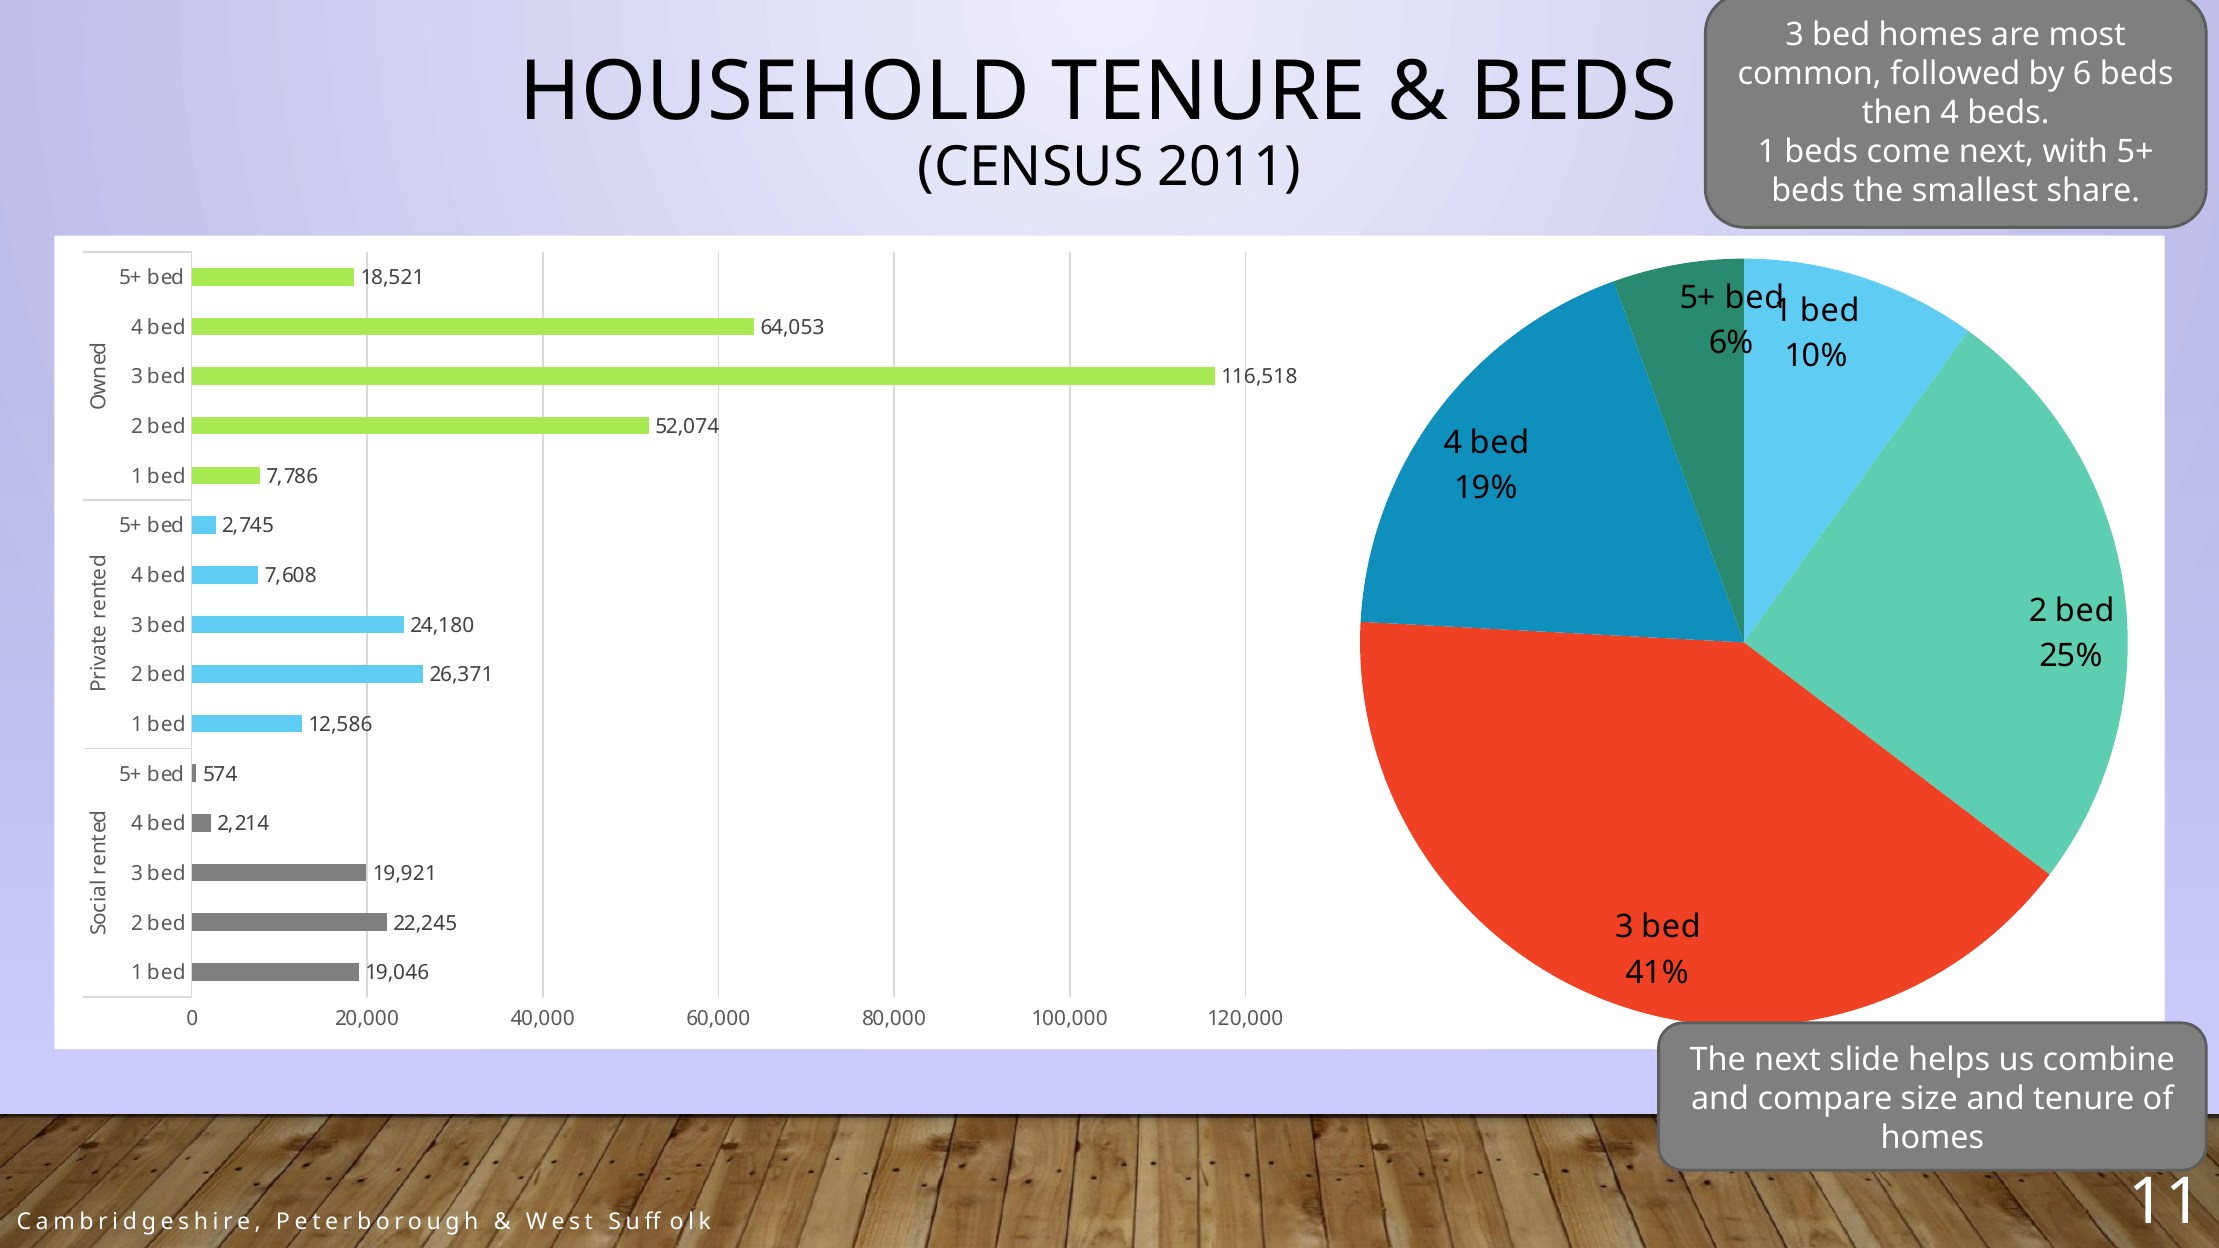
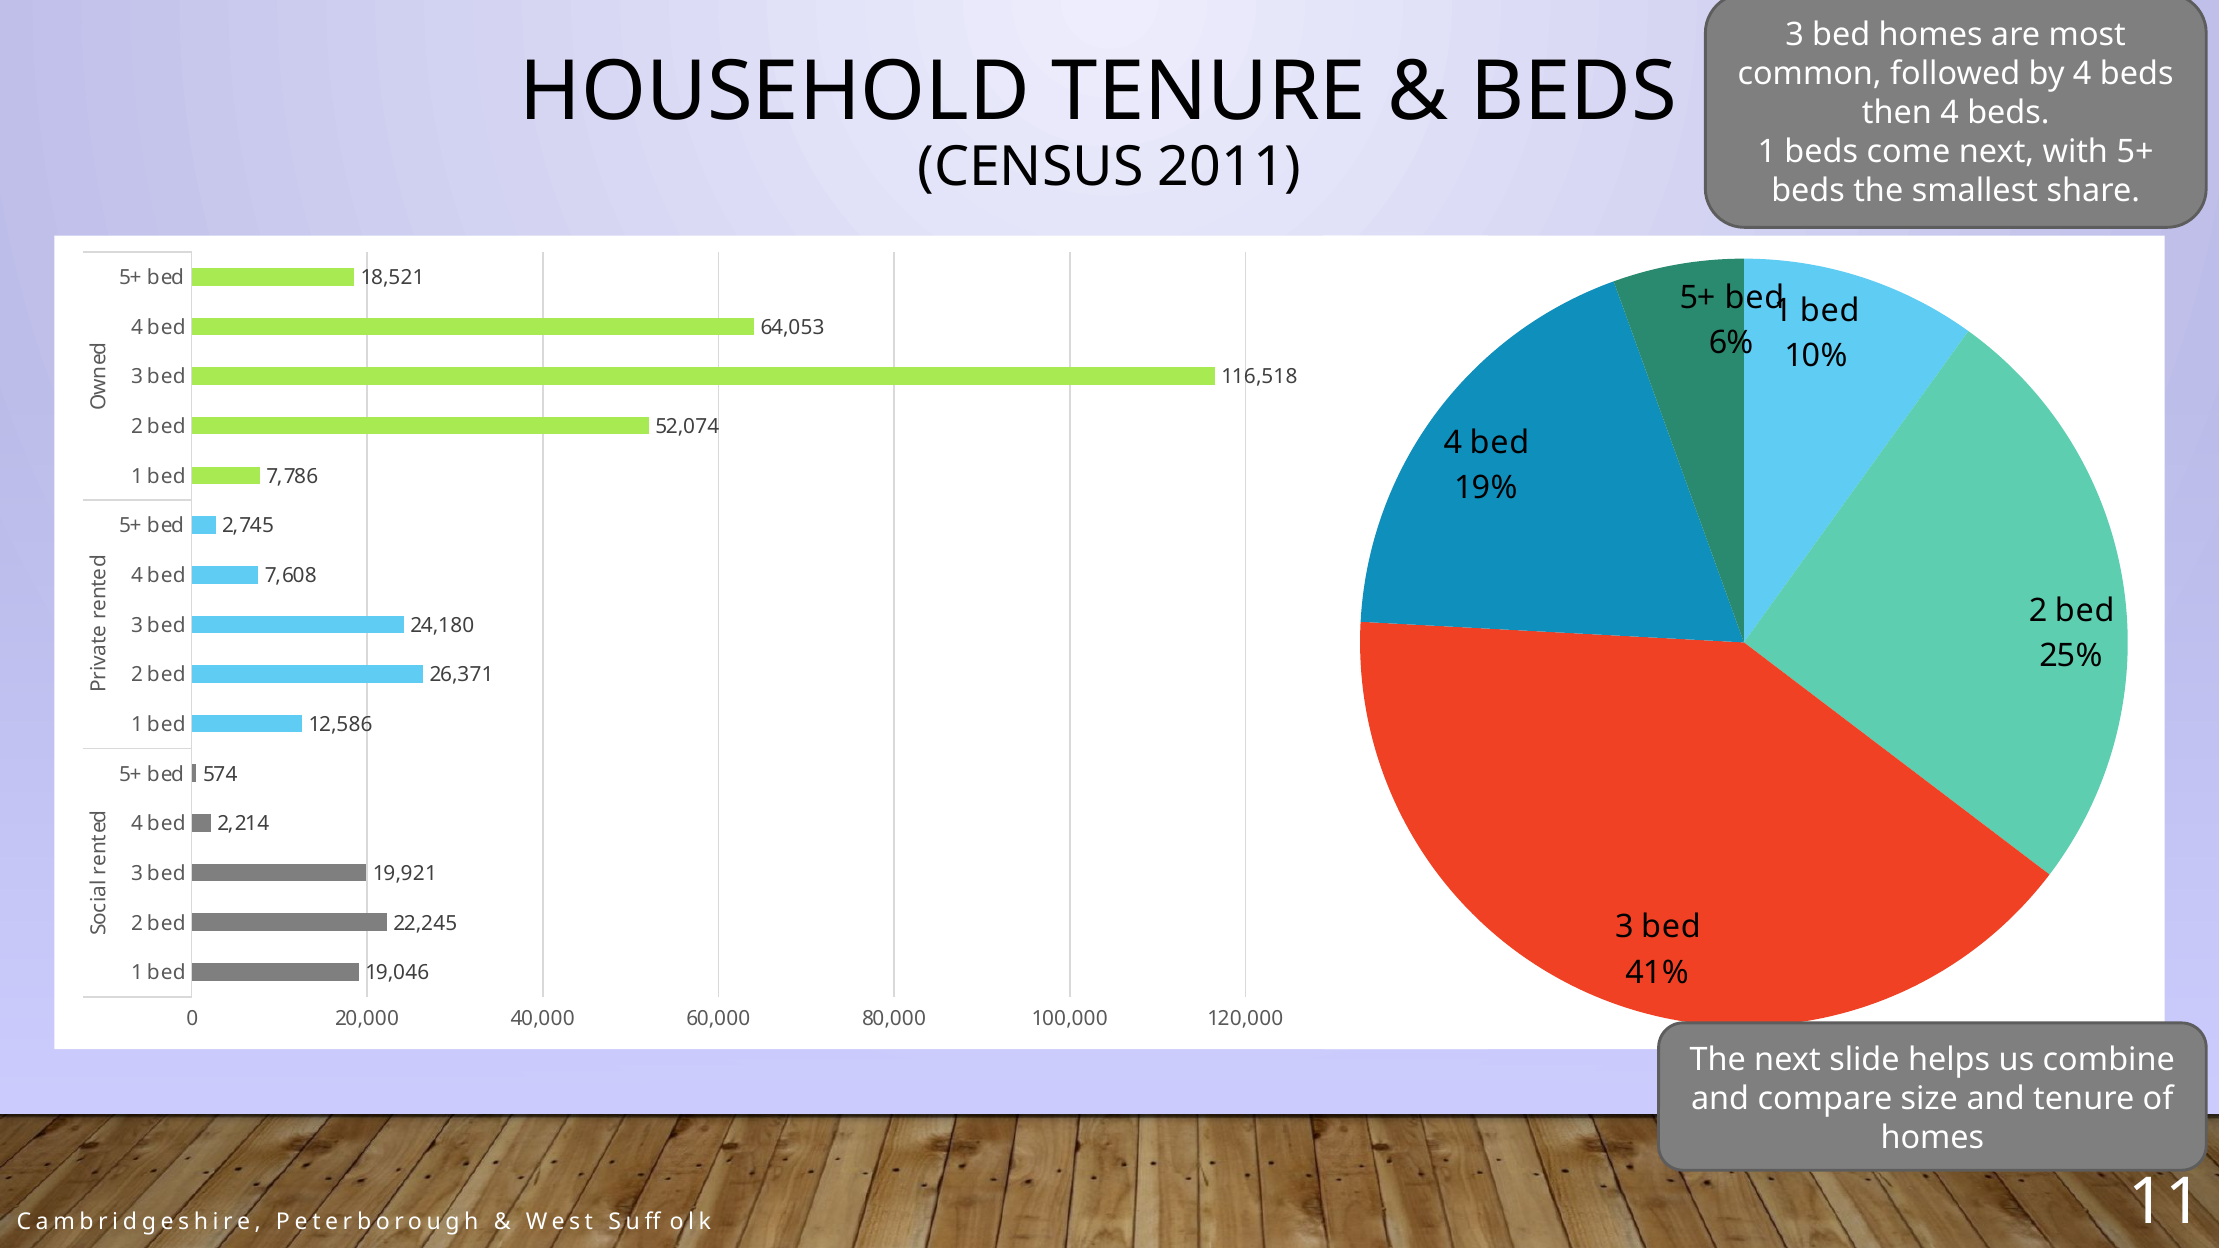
by 6: 6 -> 4
